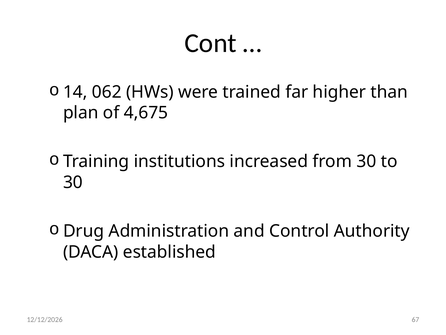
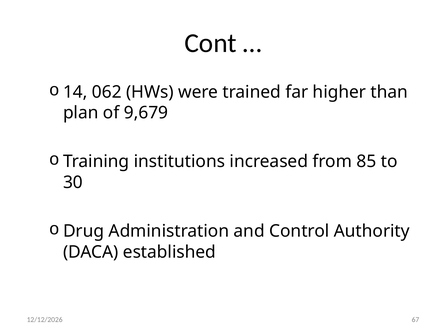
4,675: 4,675 -> 9,679
from 30: 30 -> 85
